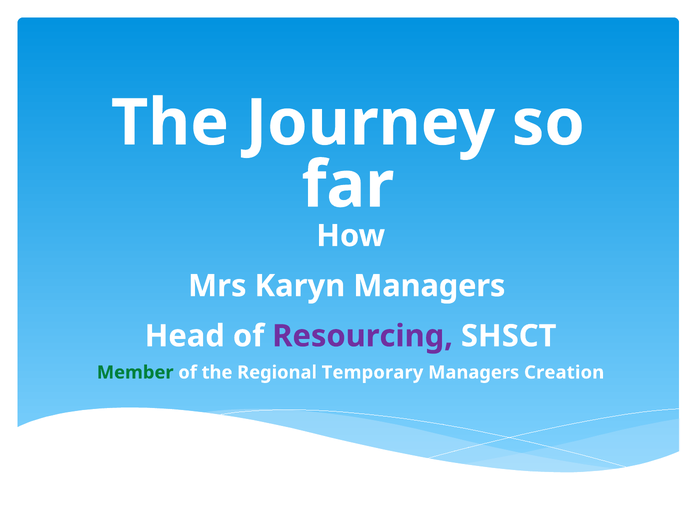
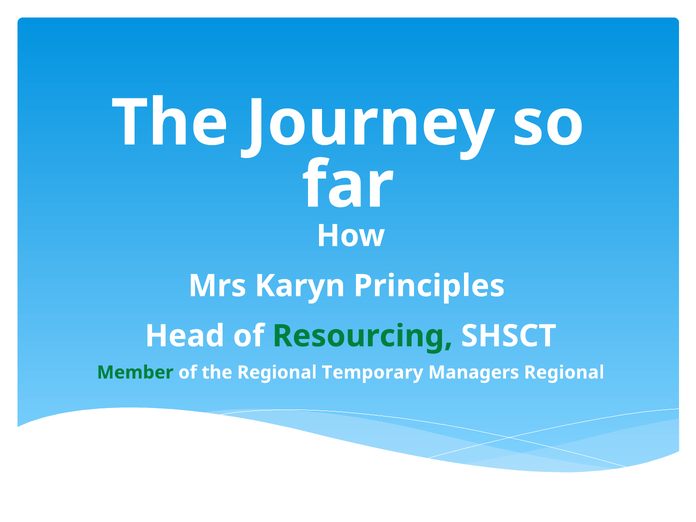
Karyn Managers: Managers -> Principles
Resourcing colour: purple -> green
Managers Creation: Creation -> Regional
